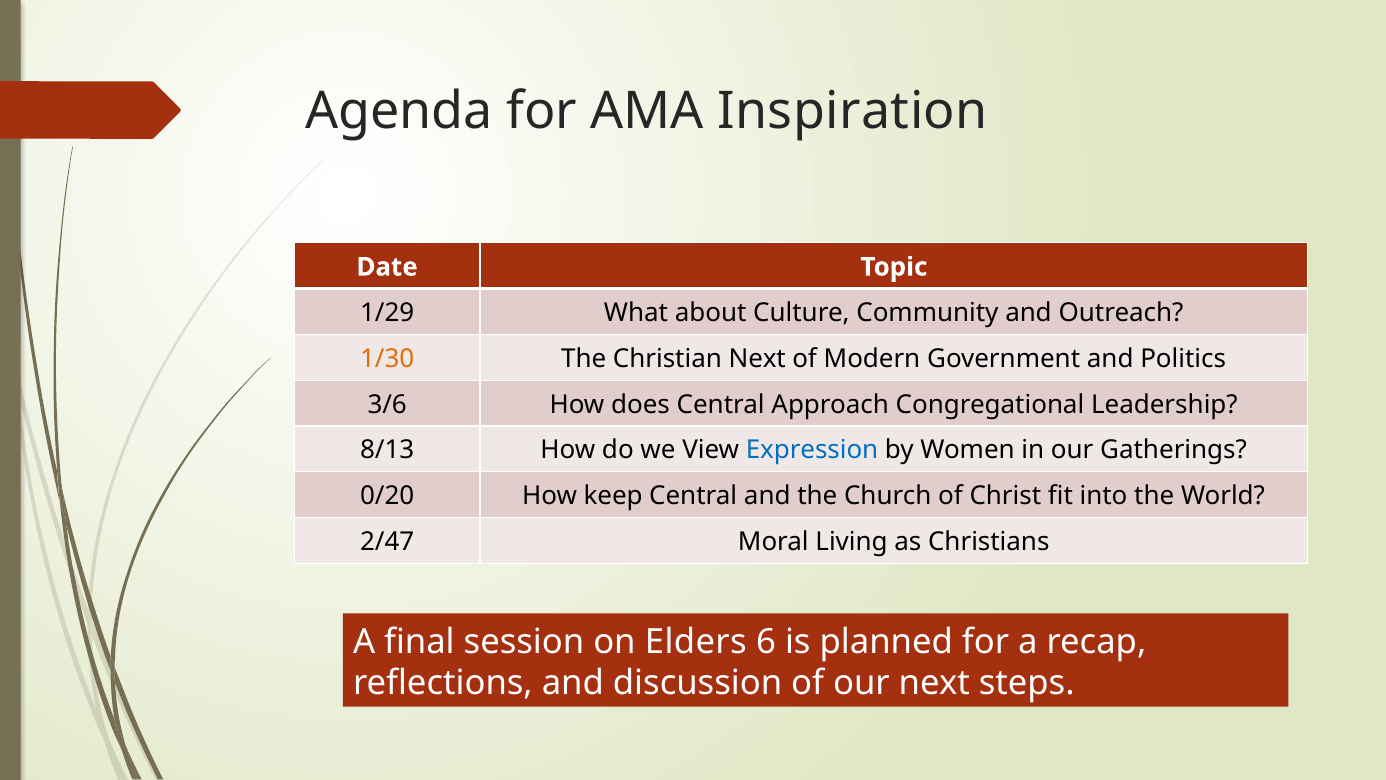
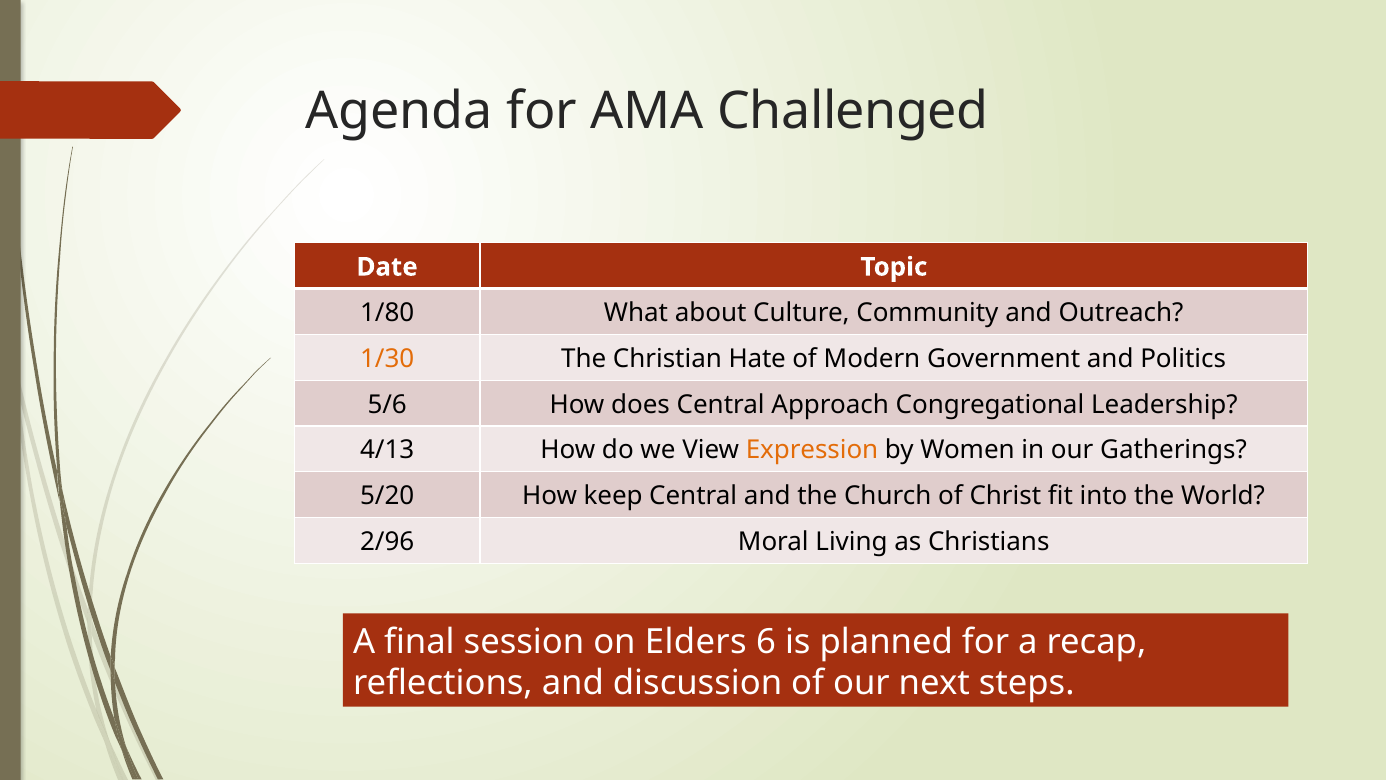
Inspiration: Inspiration -> Challenged
1/29: 1/29 -> 1/80
Christian Next: Next -> Hate
3/6: 3/6 -> 5/6
8/13: 8/13 -> 4/13
Expression colour: blue -> orange
0/20: 0/20 -> 5/20
2/47: 2/47 -> 2/96
